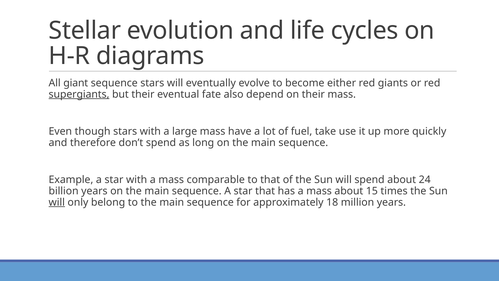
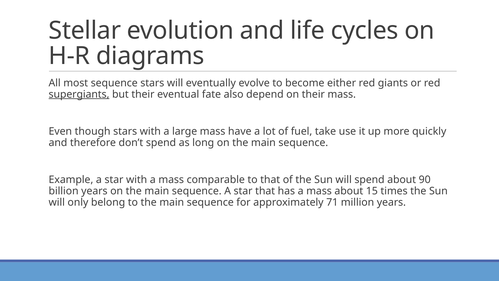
giant: giant -> most
24: 24 -> 90
will at (57, 202) underline: present -> none
18: 18 -> 71
